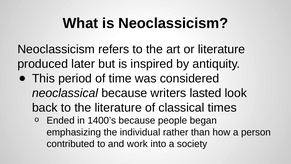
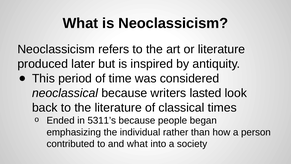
1400’s: 1400’s -> 5311’s
and work: work -> what
